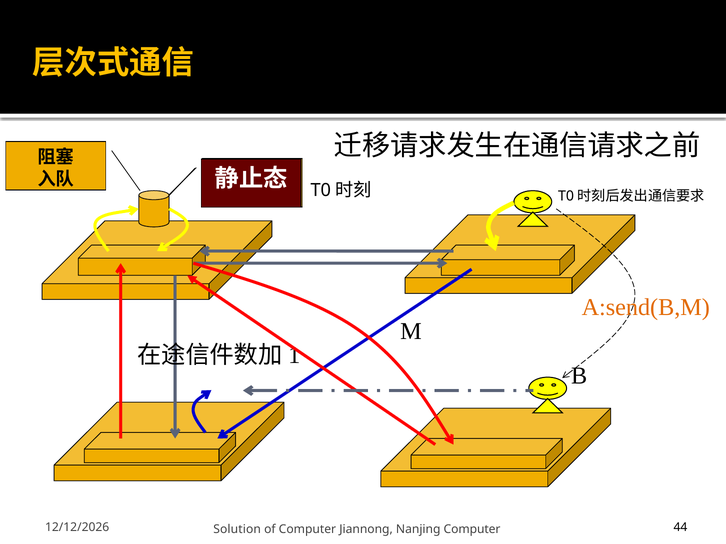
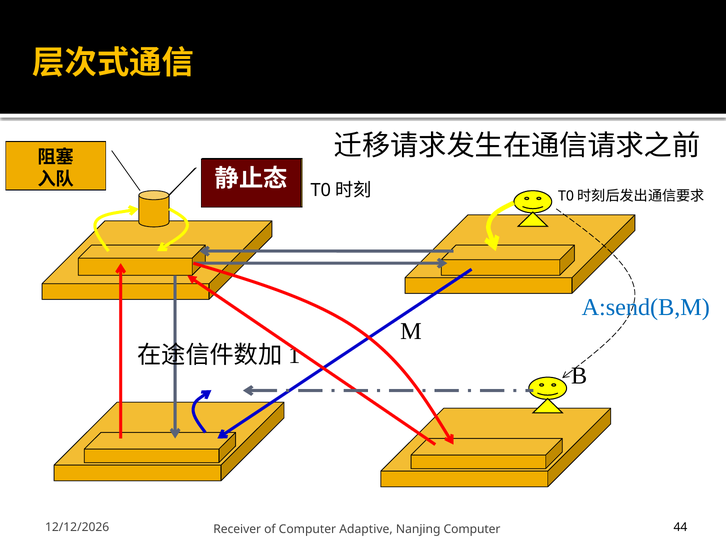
A:send(B,M colour: orange -> blue
Solution: Solution -> Receiver
Jiannong: Jiannong -> Adaptive
